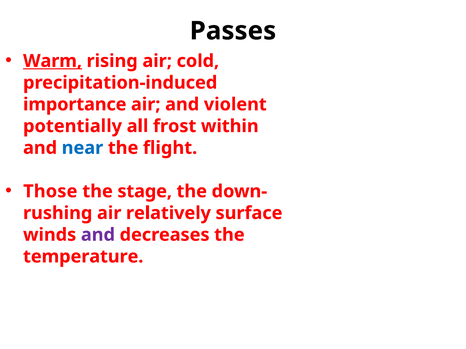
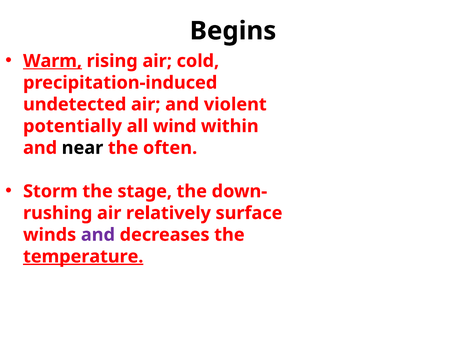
Passes: Passes -> Begins
importance: importance -> undetected
frost: frost -> wind
near colour: blue -> black
flight: flight -> often
Those: Those -> Storm
temperature underline: none -> present
